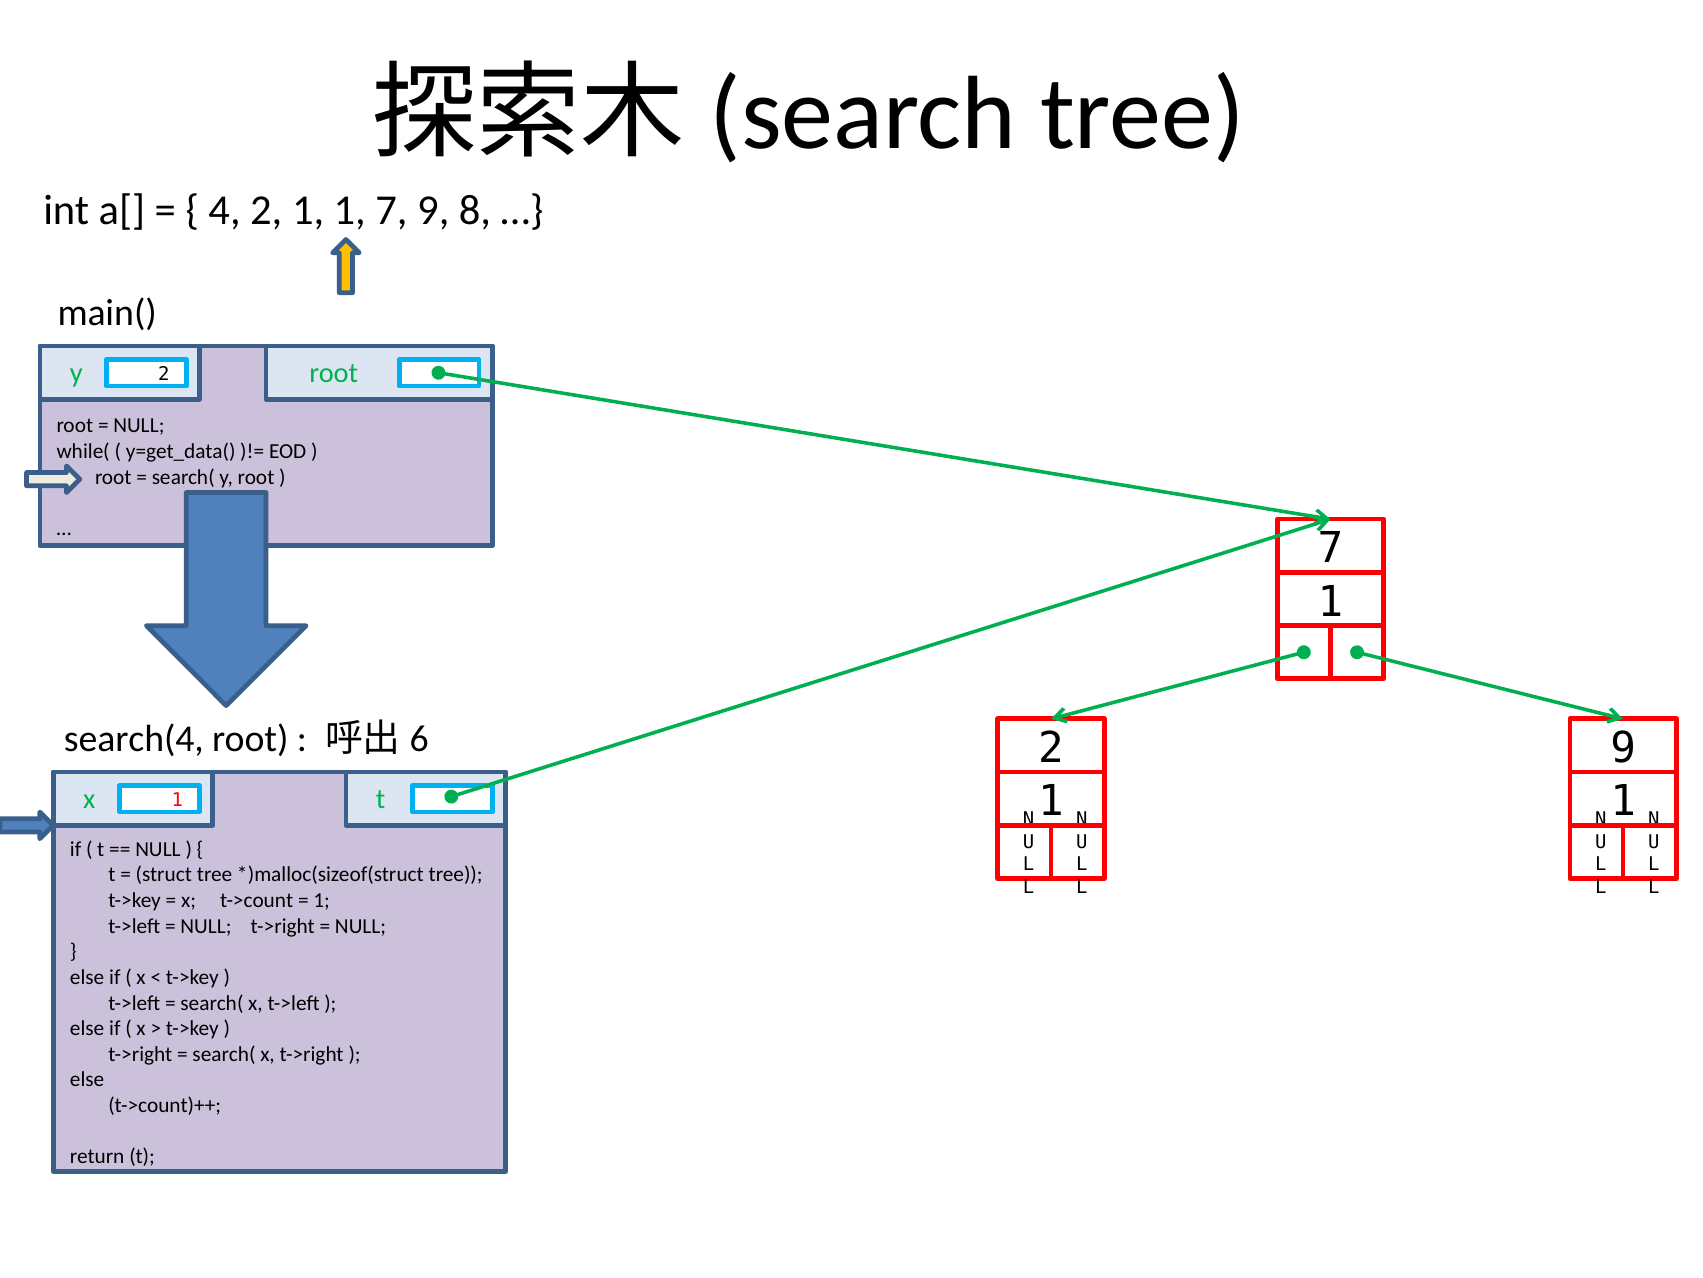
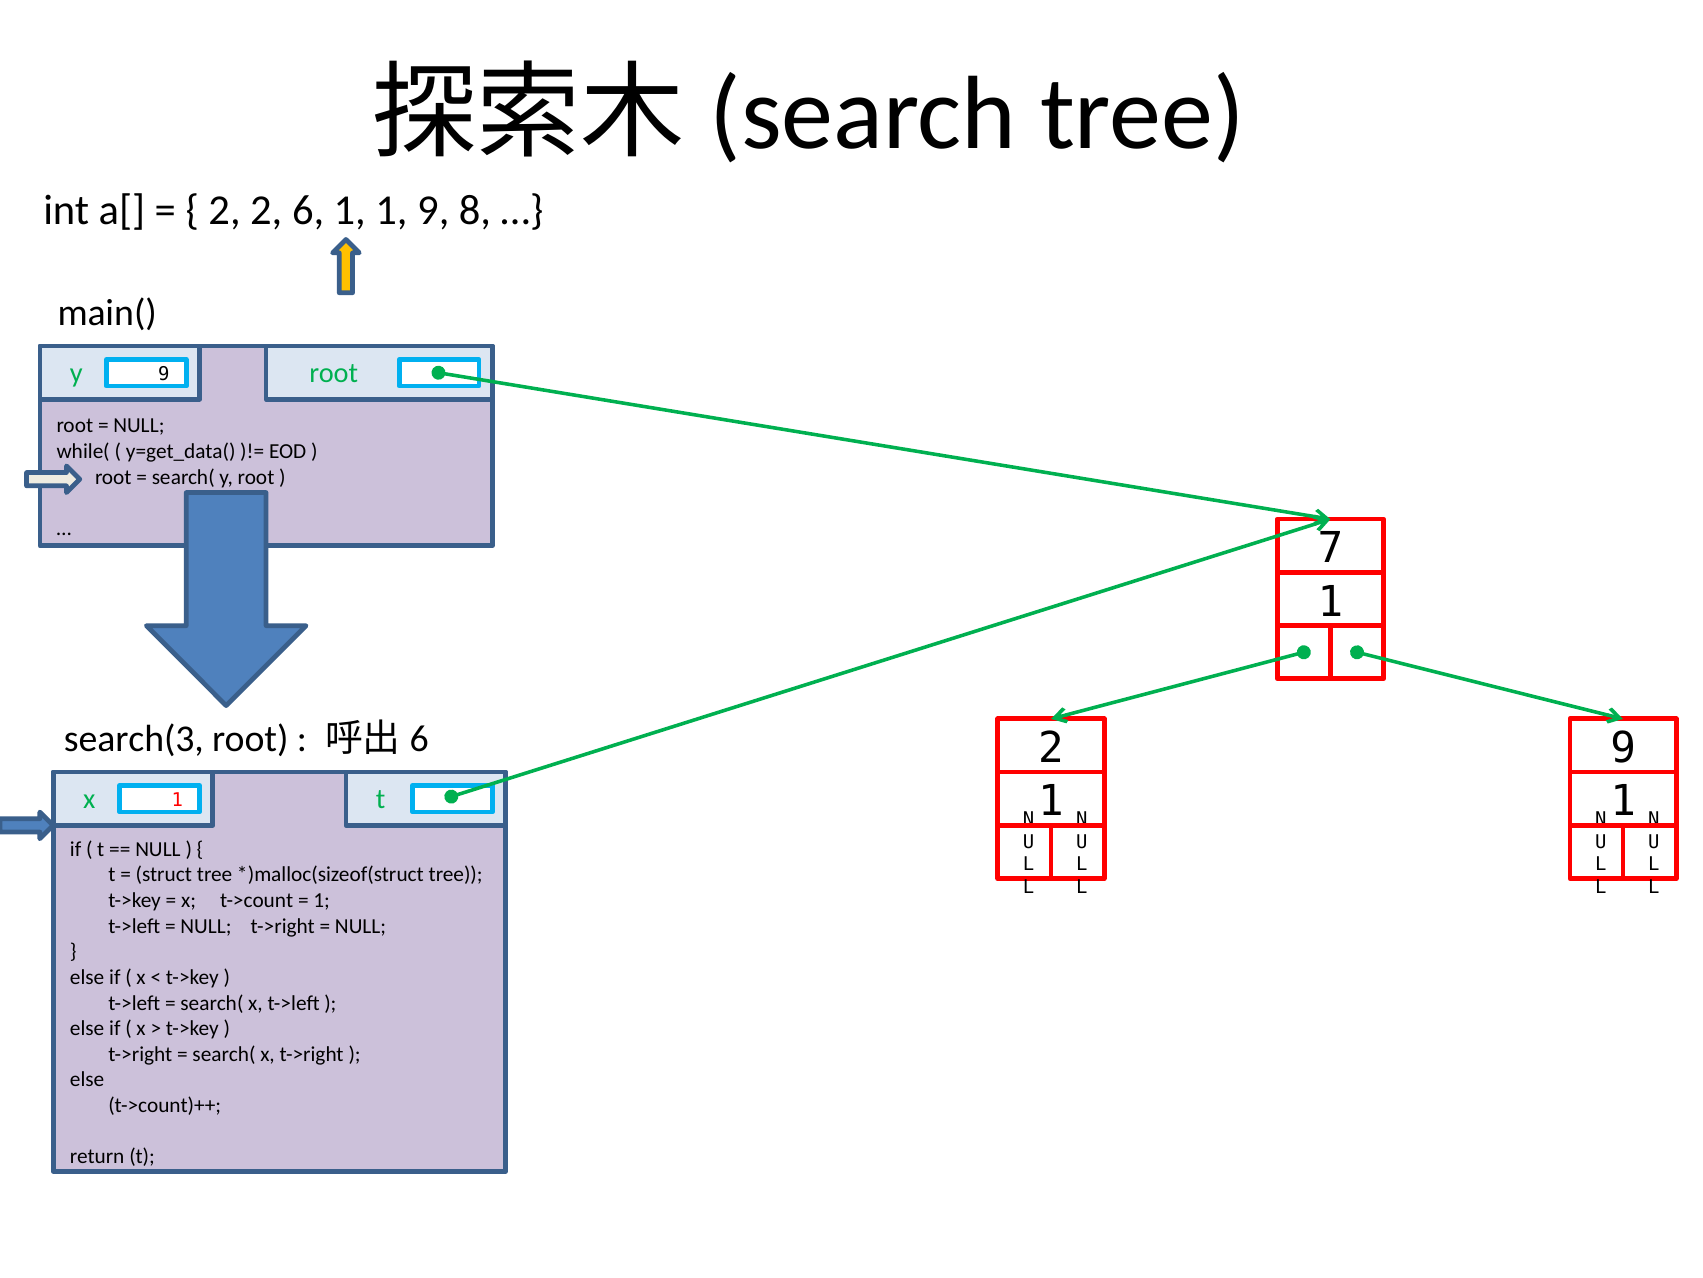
4 at (225, 210): 4 -> 2
2 1: 1 -> 6
1 7: 7 -> 1
y 2: 2 -> 9
search(4: search(4 -> search(3
